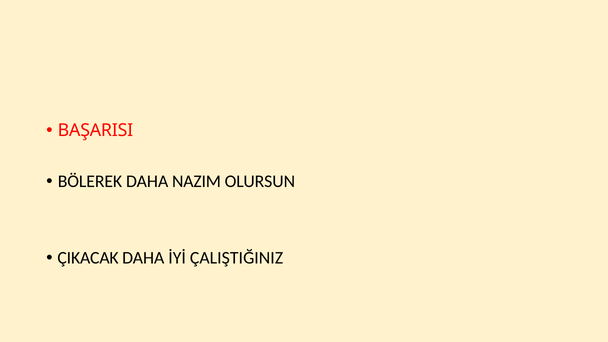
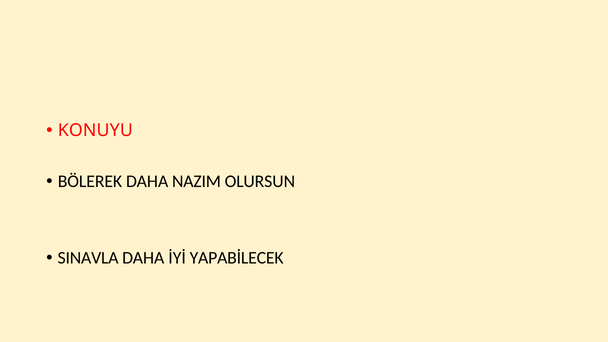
BAŞARISI: BAŞARISI -> KONUYU
ÇIKACAK: ÇIKACAK -> SINAVLA
ÇALIŞTIĞINIZ: ÇALIŞTIĞINIZ -> YAPABİLECEK
